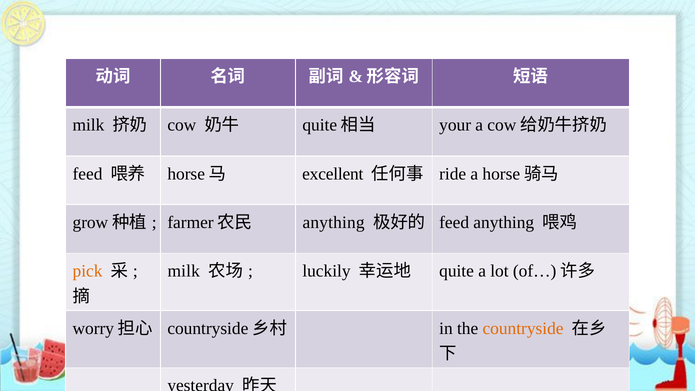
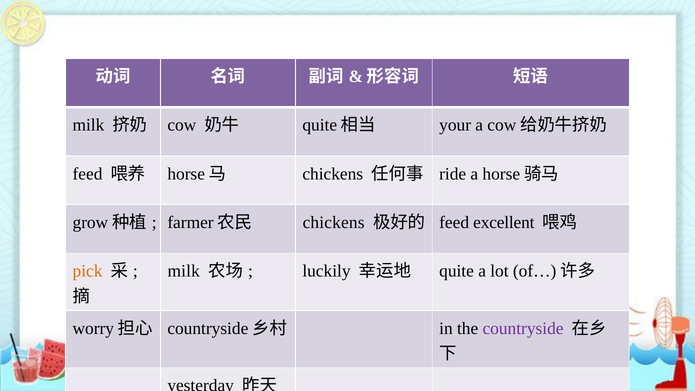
excellent at (333, 174): excellent -> chickens
anything at (334, 222): anything -> chickens
feed anything: anything -> excellent
countryside colour: orange -> purple
